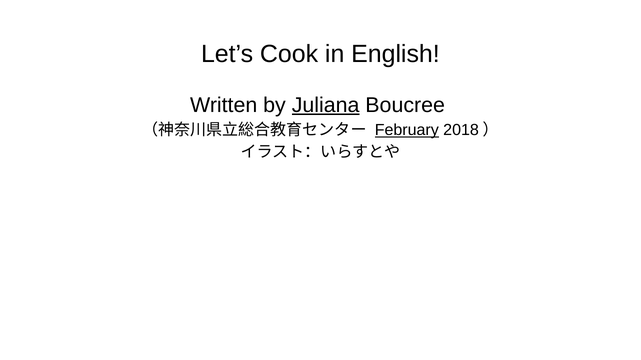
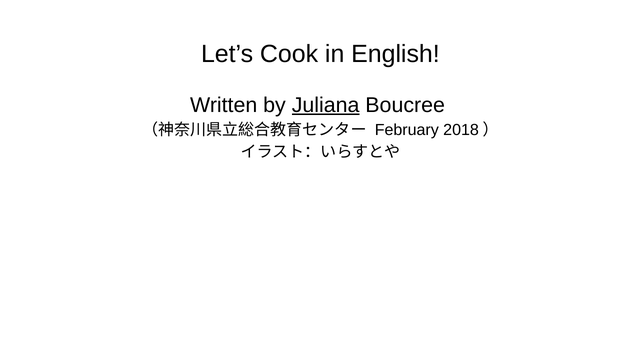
February underline: present -> none
